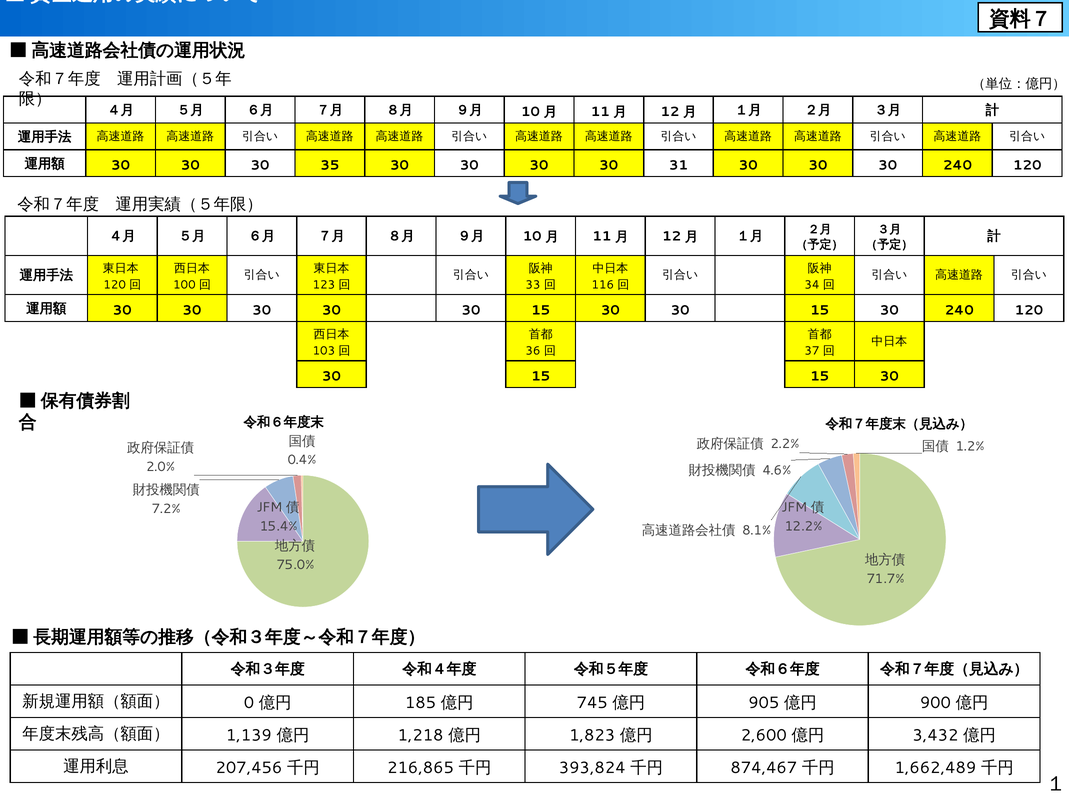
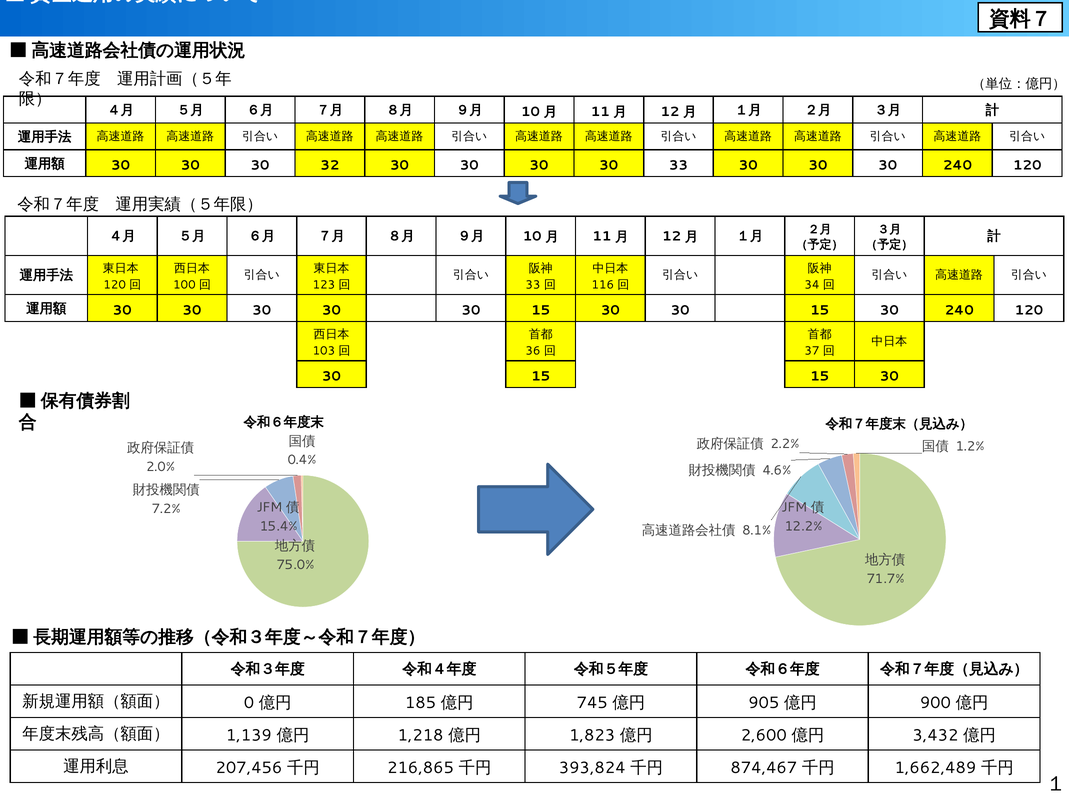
35: 35 -> 32
30 31: 31 -> 33
